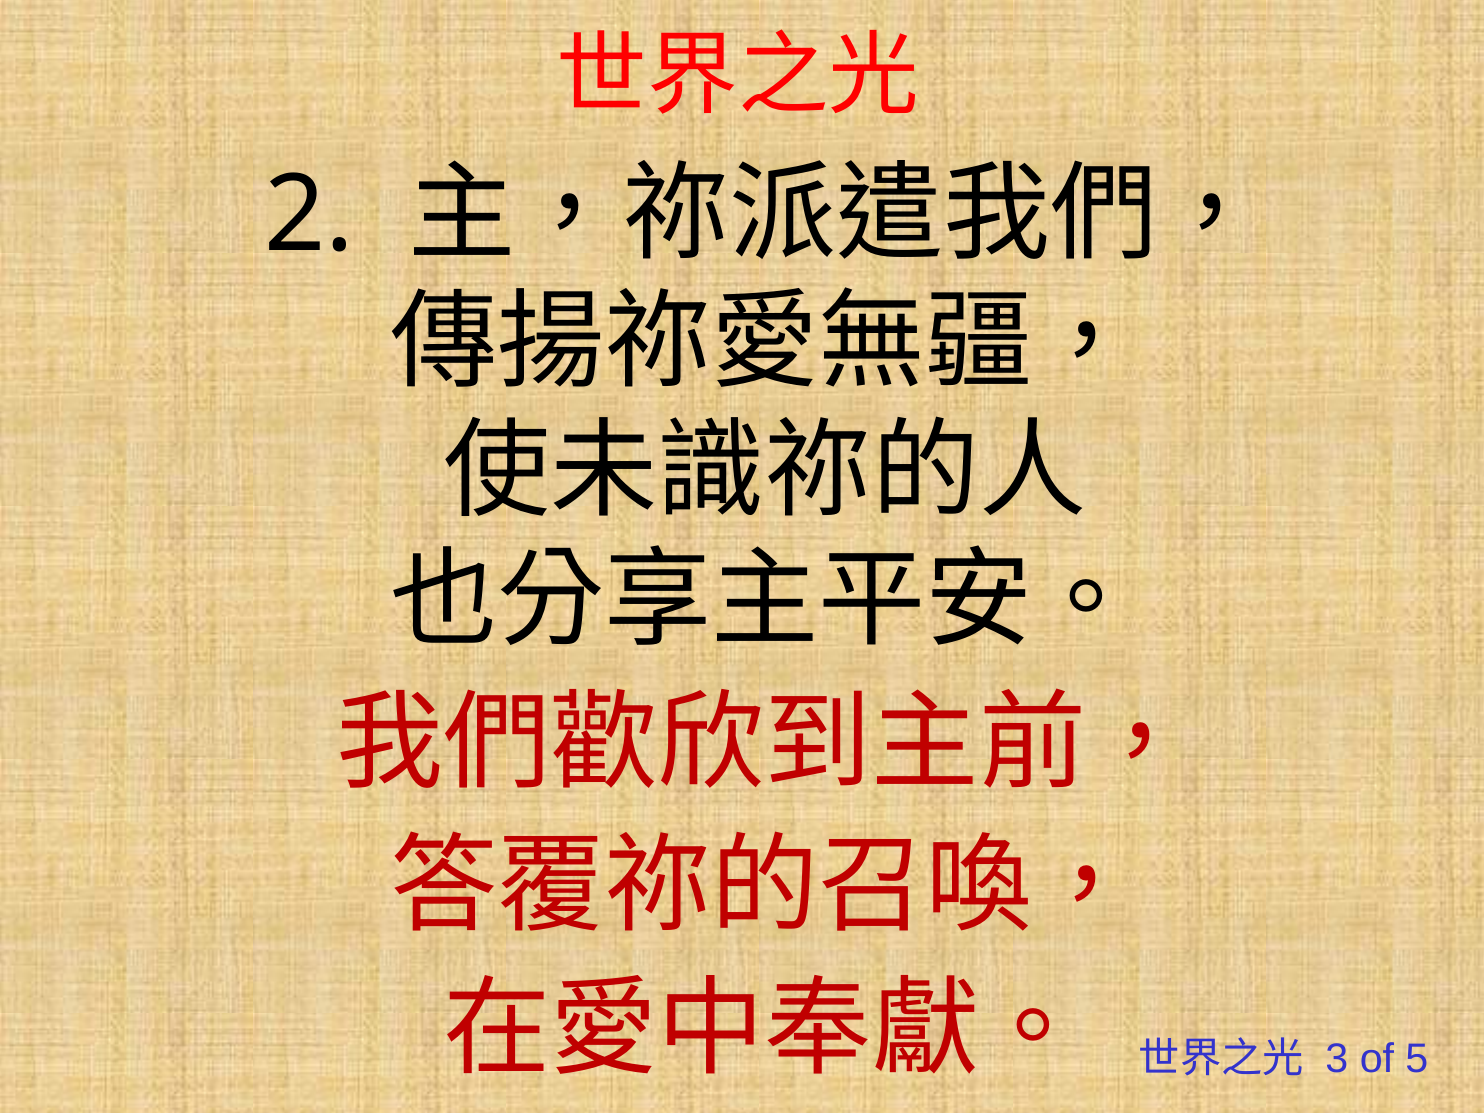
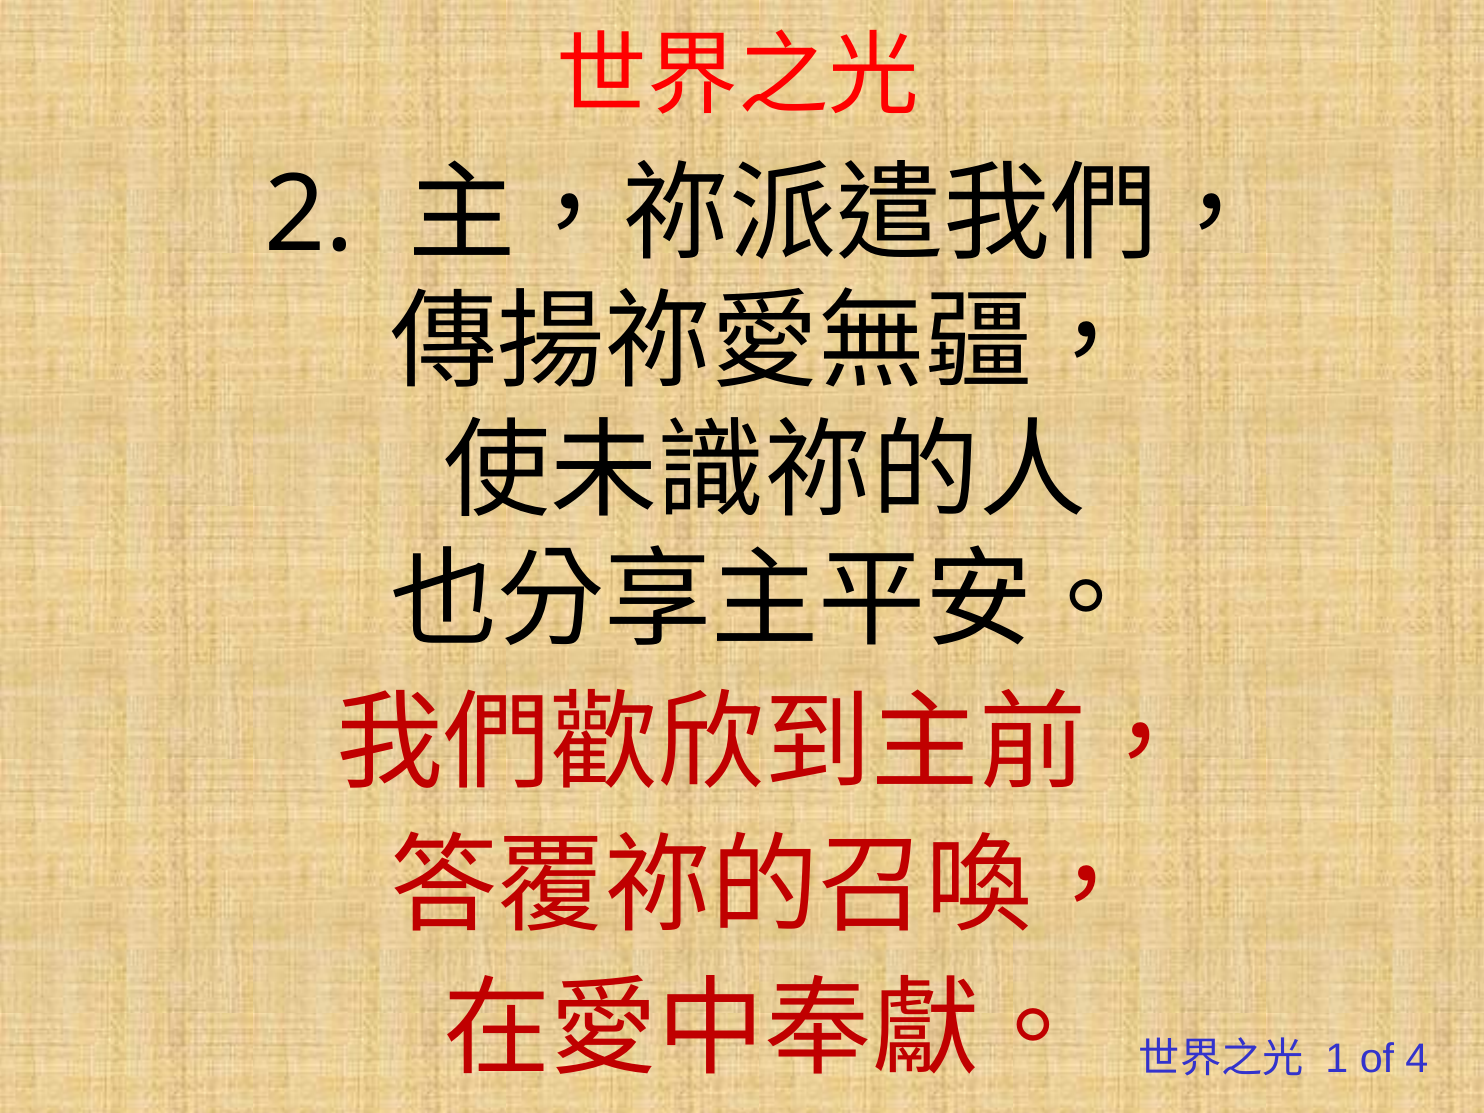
3: 3 -> 1
5: 5 -> 4
